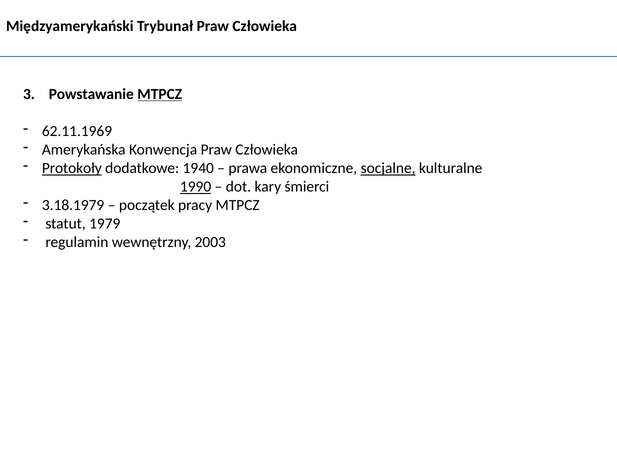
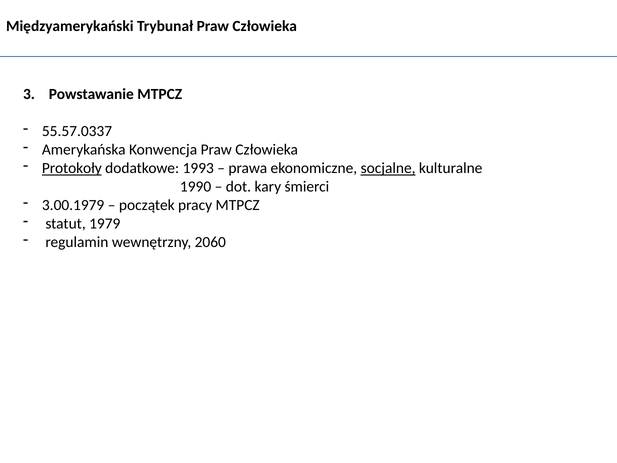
MTPCZ at (160, 94) underline: present -> none
62.11.1969: 62.11.1969 -> 55.57.0337
1940: 1940 -> 1993
1990 underline: present -> none
3.18.1979: 3.18.1979 -> 3.00.1979
2003: 2003 -> 2060
